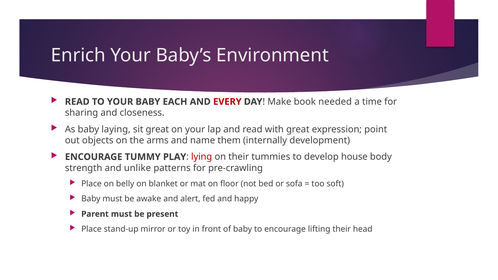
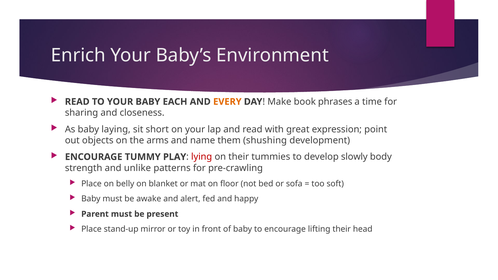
EVERY colour: red -> orange
needed: needed -> phrases
sit great: great -> short
internally: internally -> shushing
house: house -> slowly
